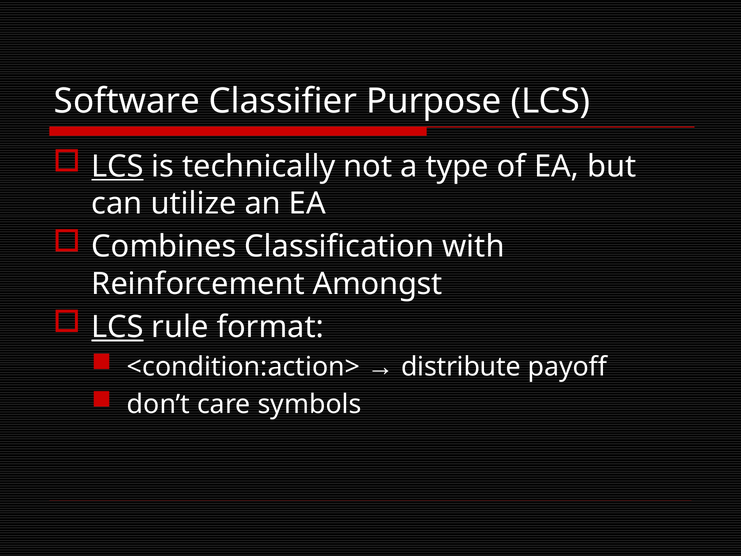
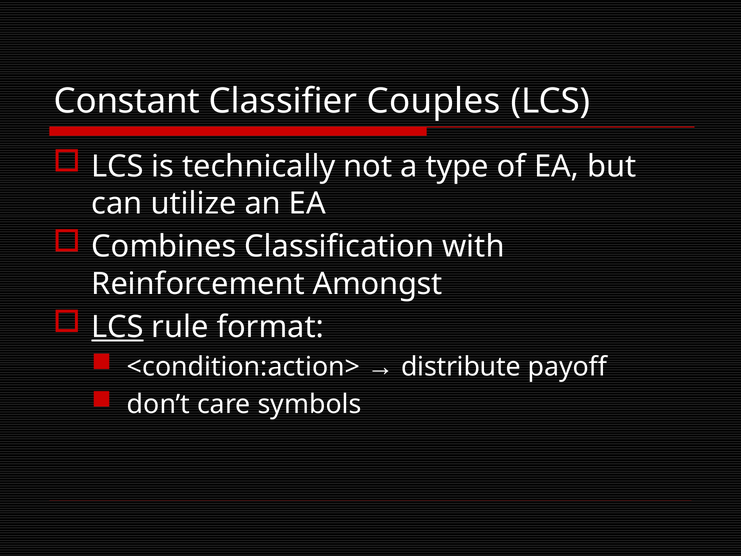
Software: Software -> Constant
Purpose: Purpose -> Couples
LCS at (118, 166) underline: present -> none
